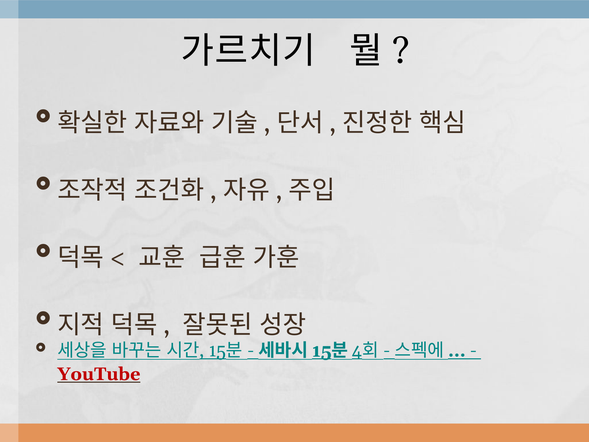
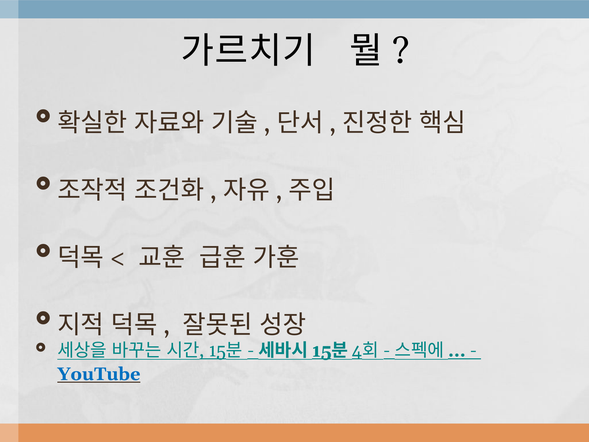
YouTube colour: red -> blue
